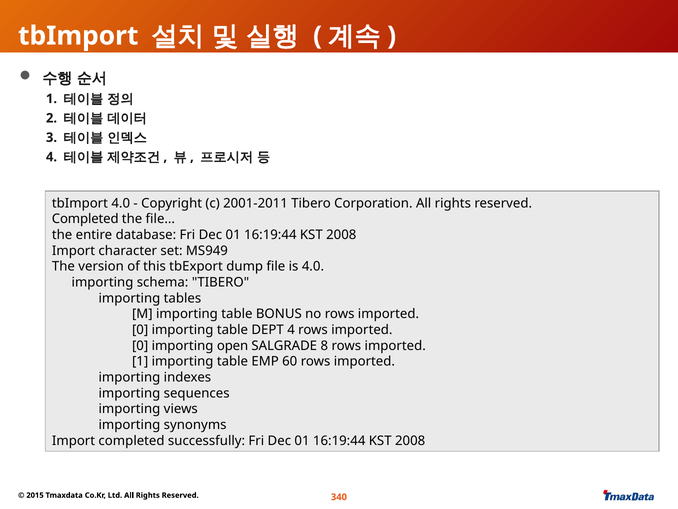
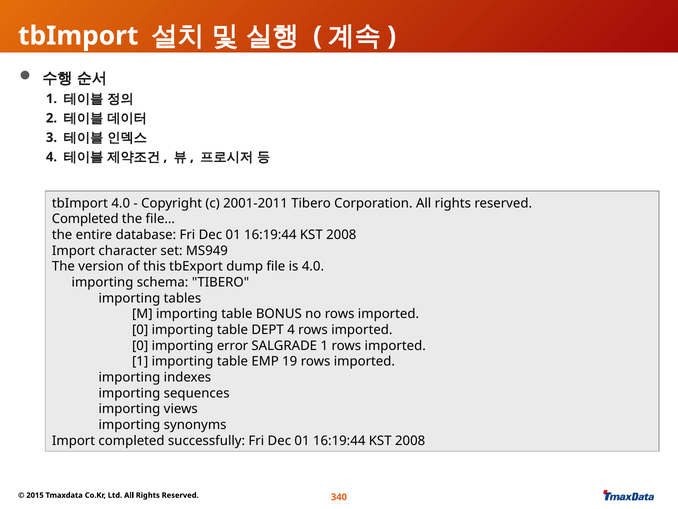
open: open -> error
SALGRADE 8: 8 -> 1
60: 60 -> 19
